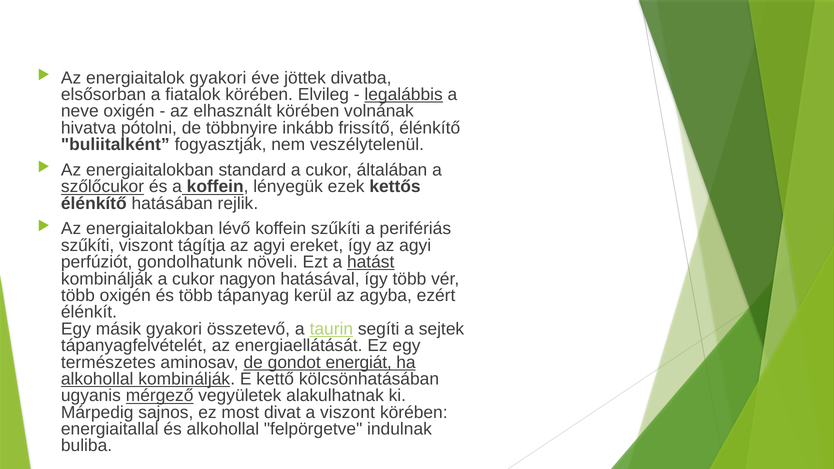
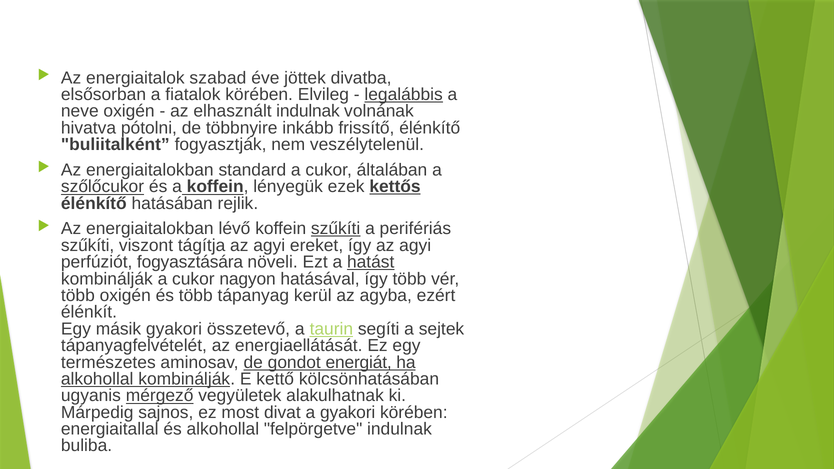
energiaitalok gyakori: gyakori -> szabad
elhasznált körében: körében -> indulnak
kettős underline: none -> present
szűkíti at (336, 229) underline: none -> present
gondolhatunk: gondolhatunk -> fogyasztására
a viszont: viszont -> gyakori
